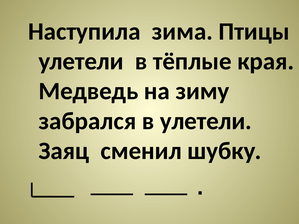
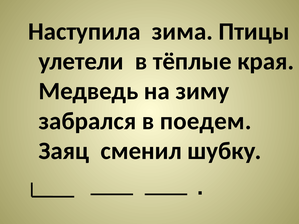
в улетели: улетели -> поедем
